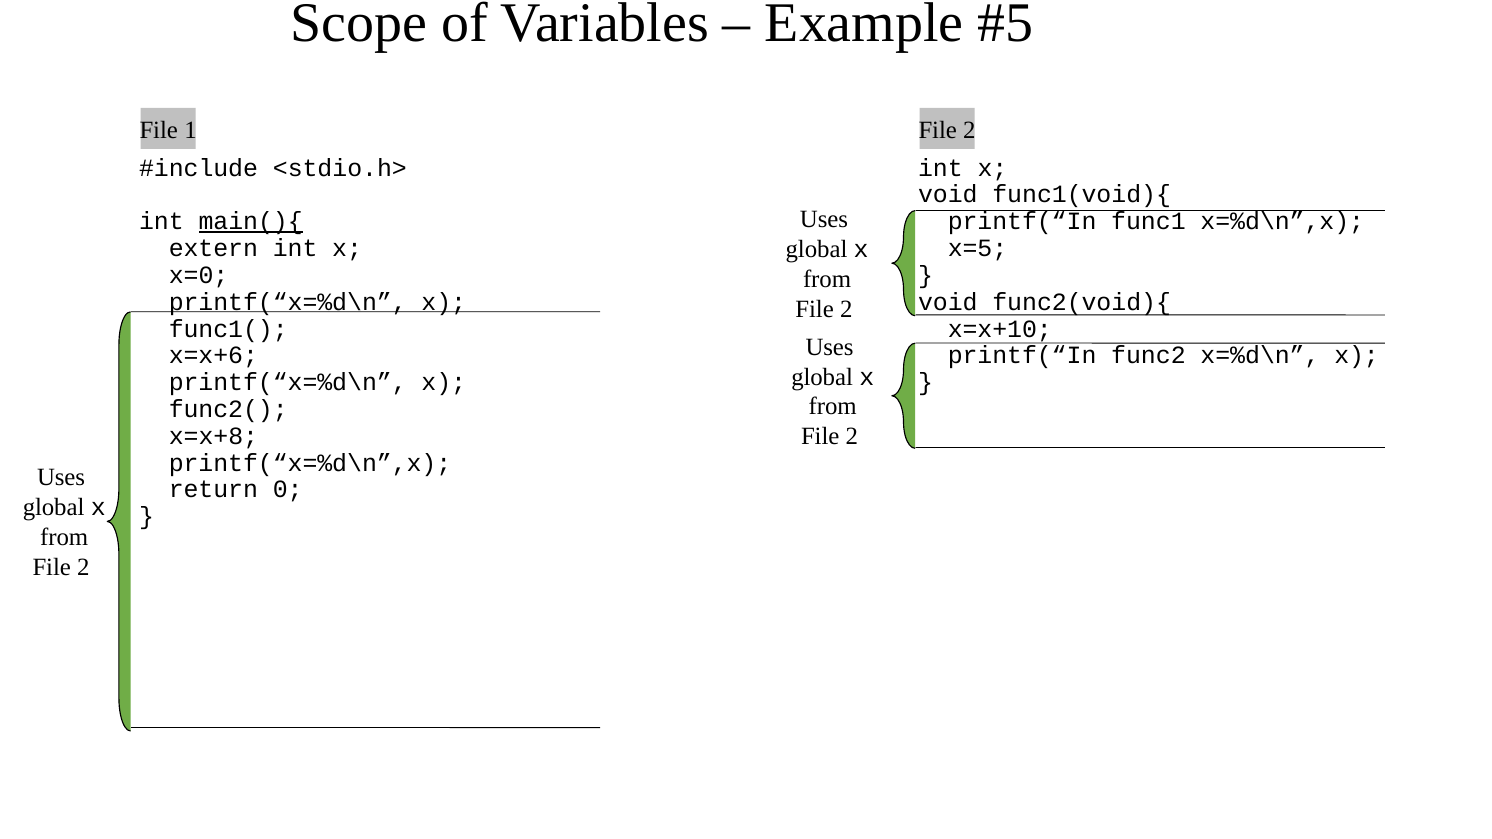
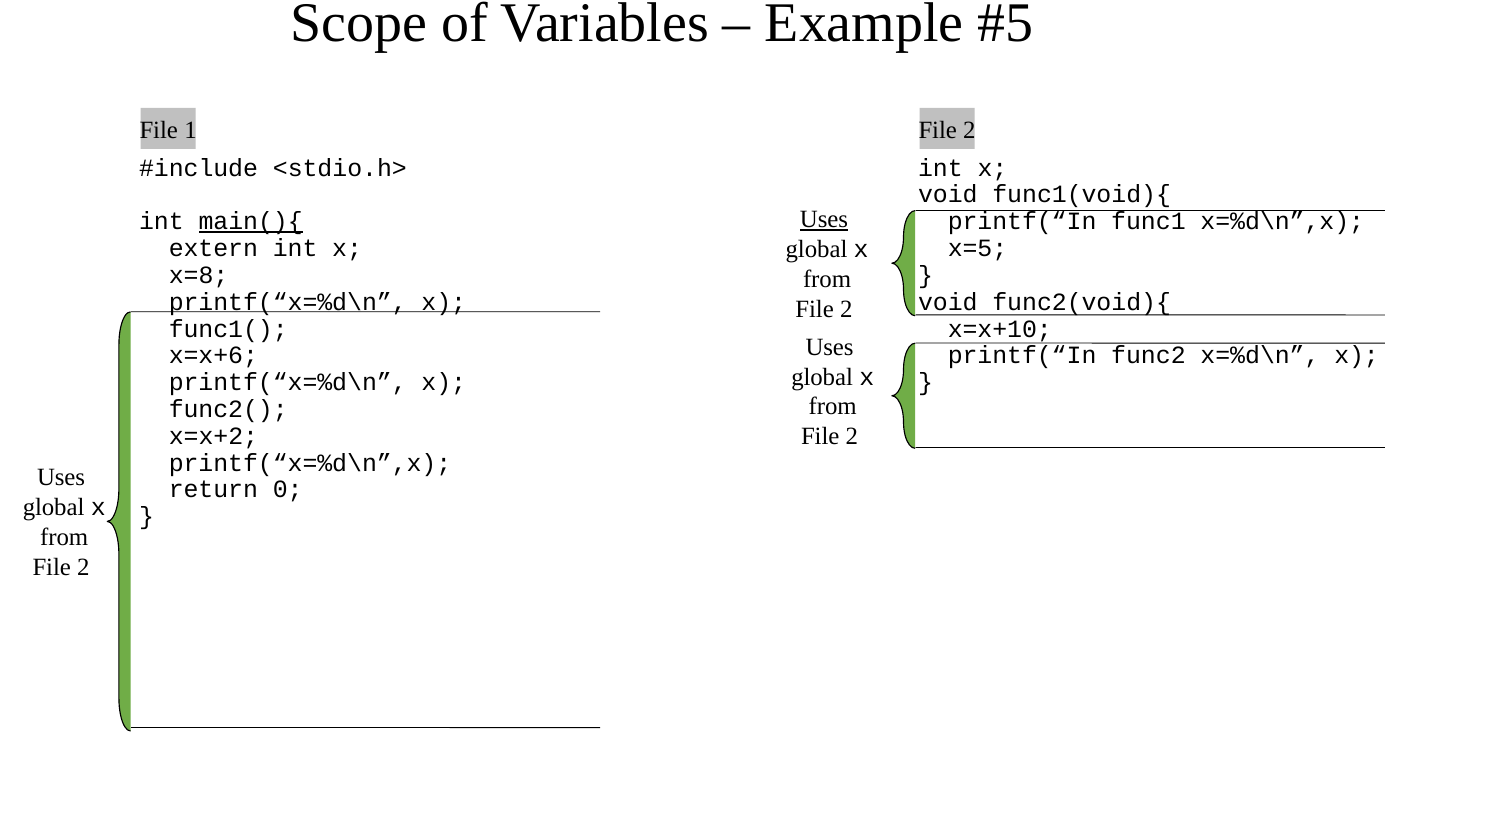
Uses at (824, 219) underline: none -> present
x=0: x=0 -> x=8
x=x+8: x=x+8 -> x=x+2
